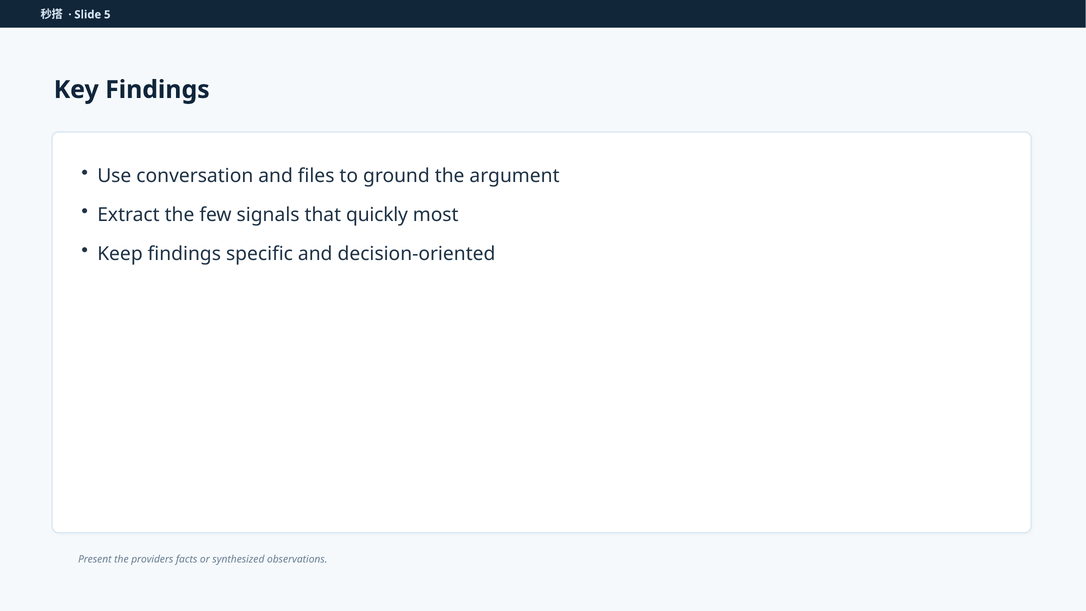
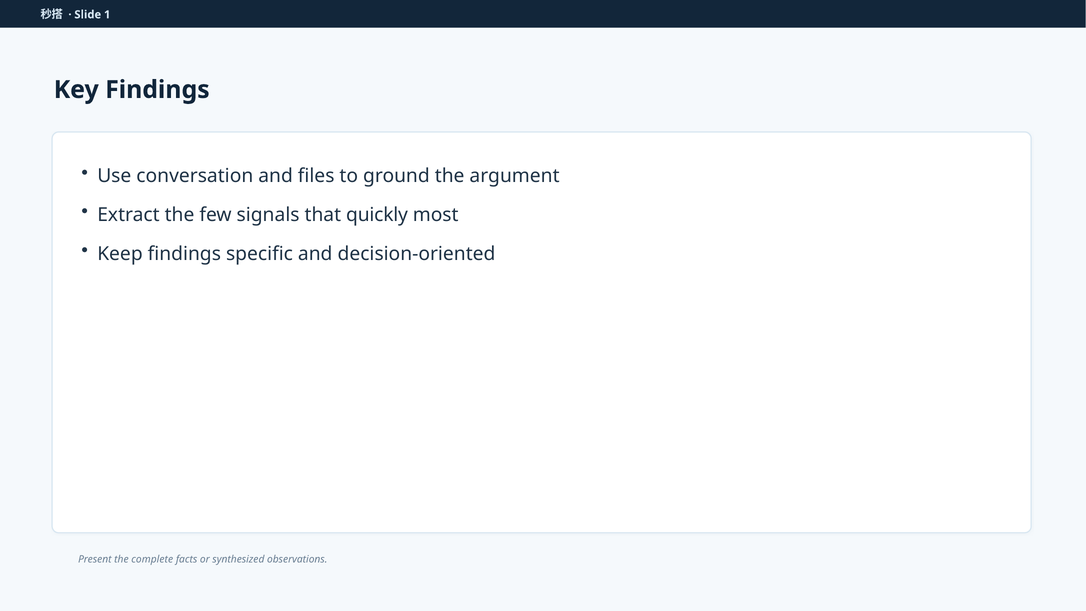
5: 5 -> 1
providers: providers -> complete
